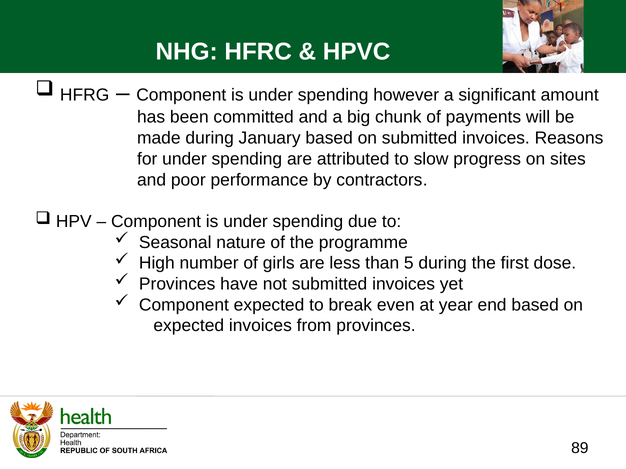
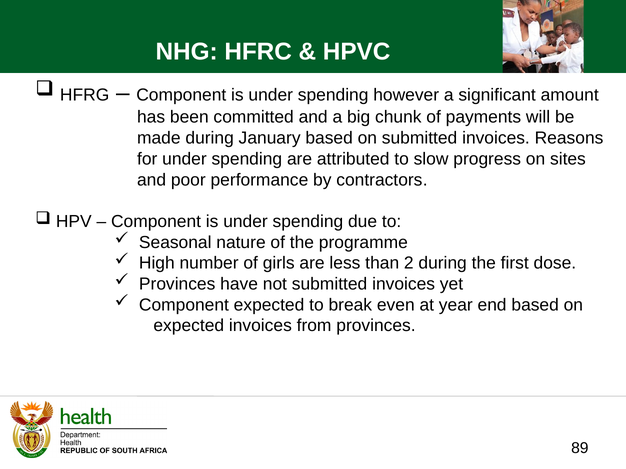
5: 5 -> 2
